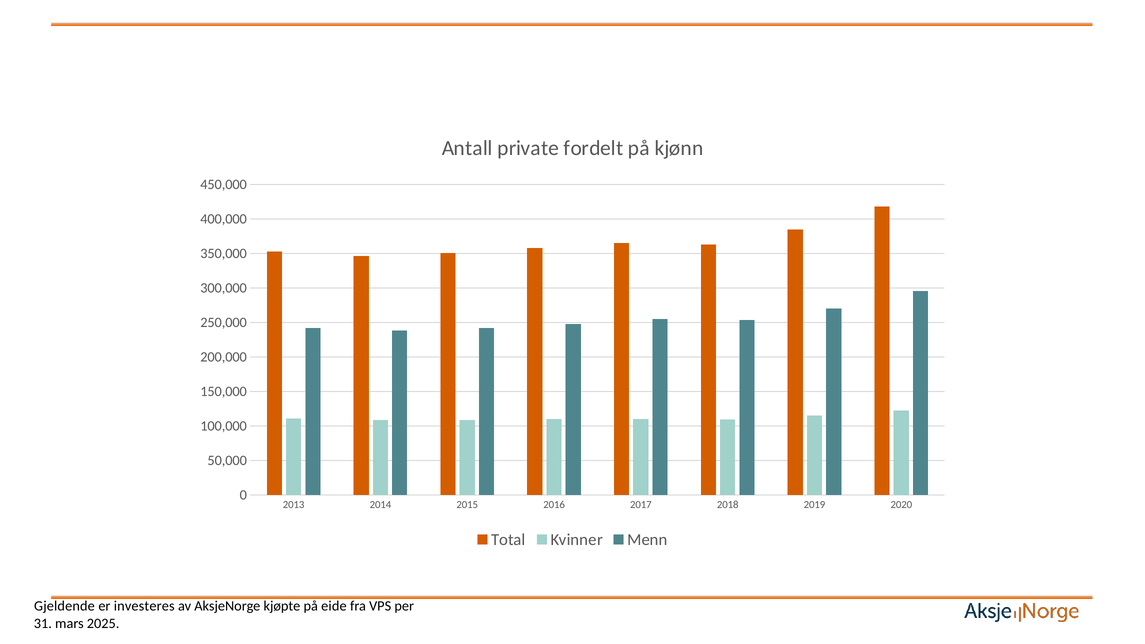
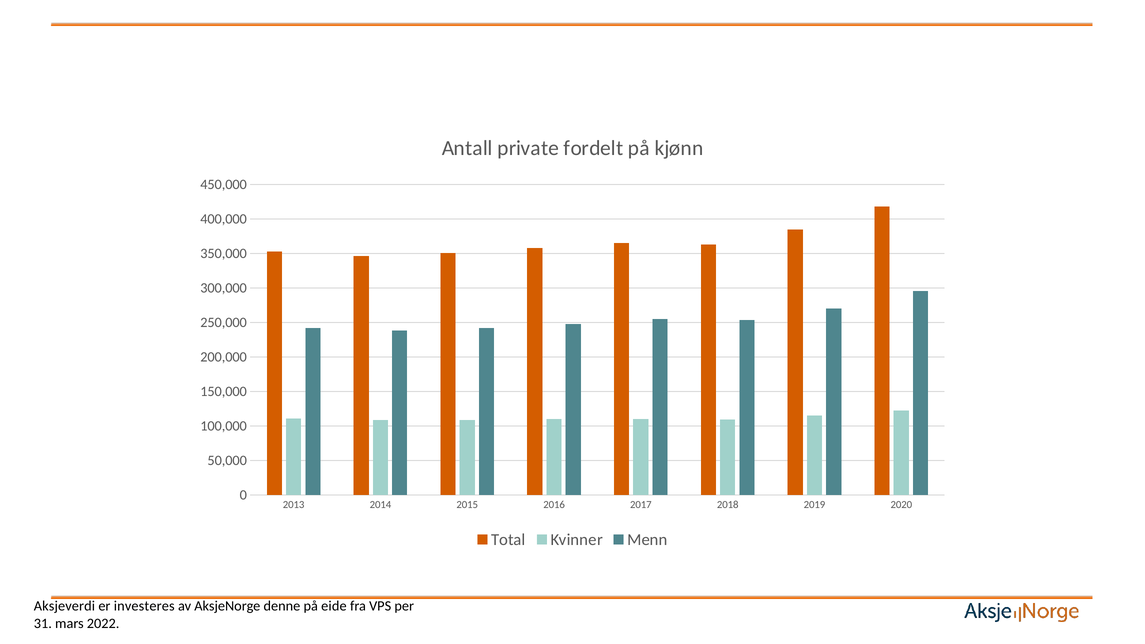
Gjeldende: Gjeldende -> Aksjeverdi
kjøpte: kjøpte -> denne
2025: 2025 -> 2022
